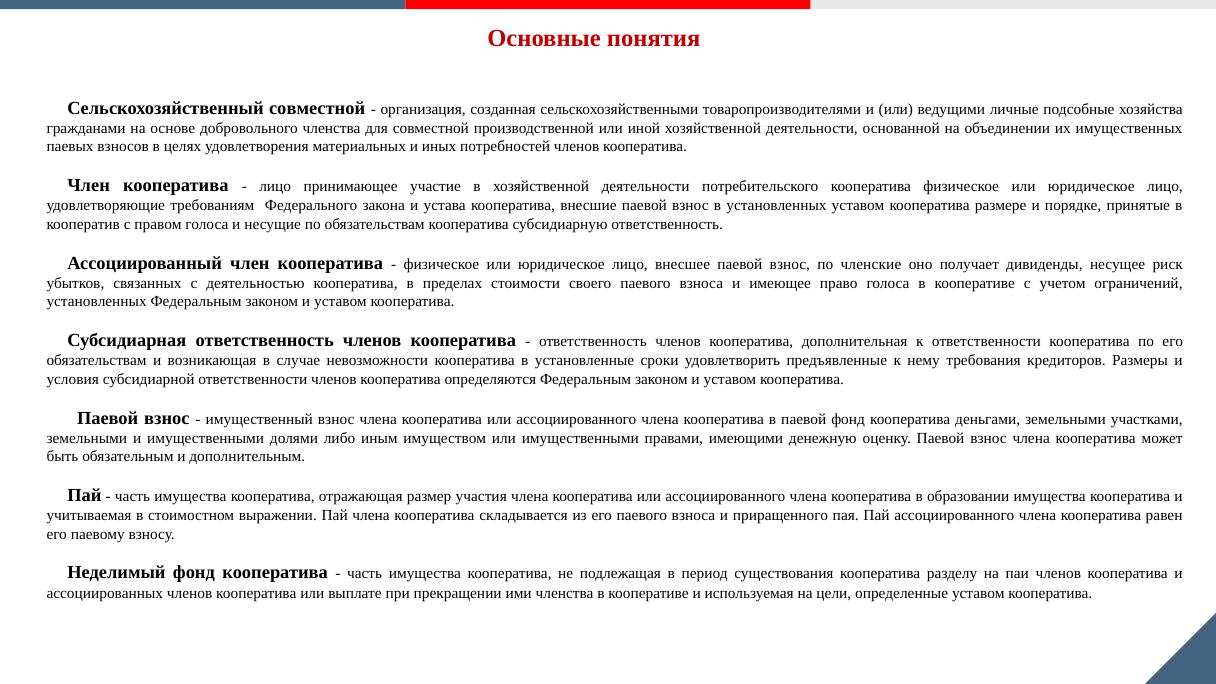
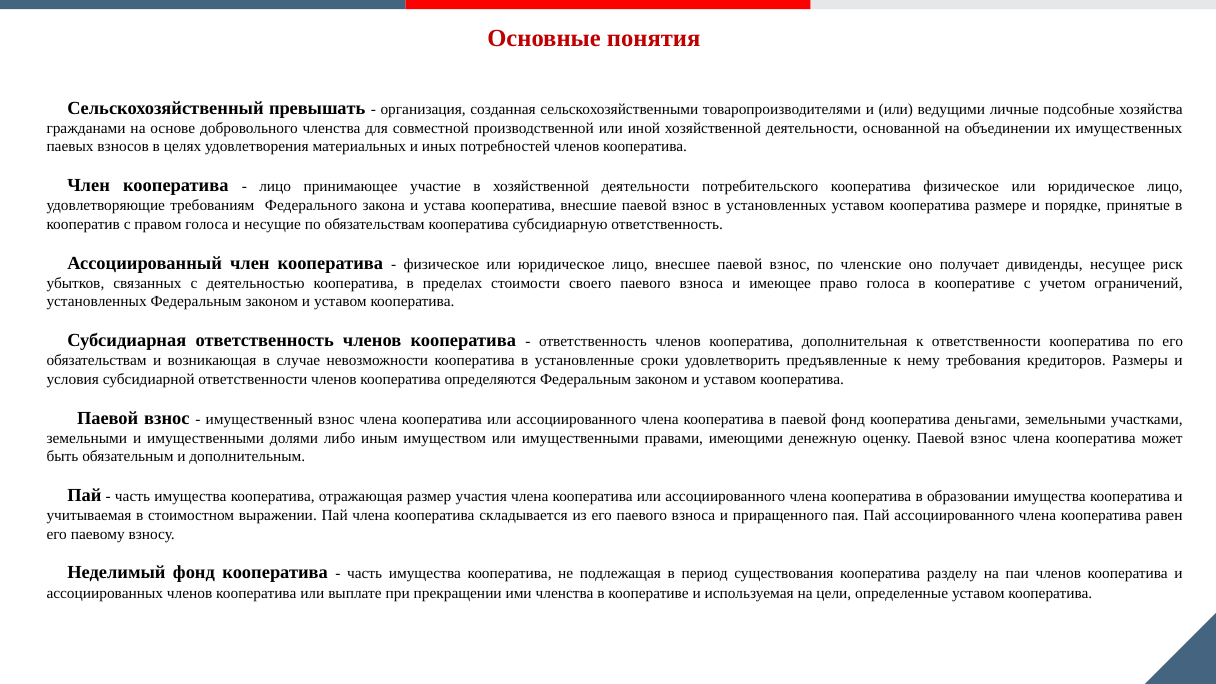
Сельскохозяйственный совместной: совместной -> превышать
